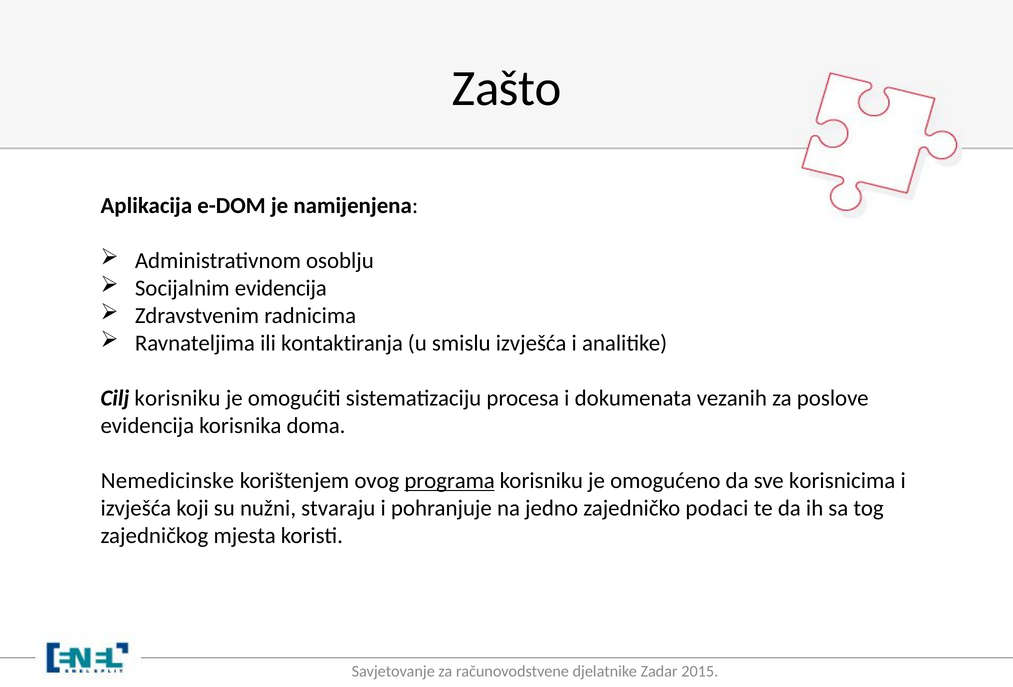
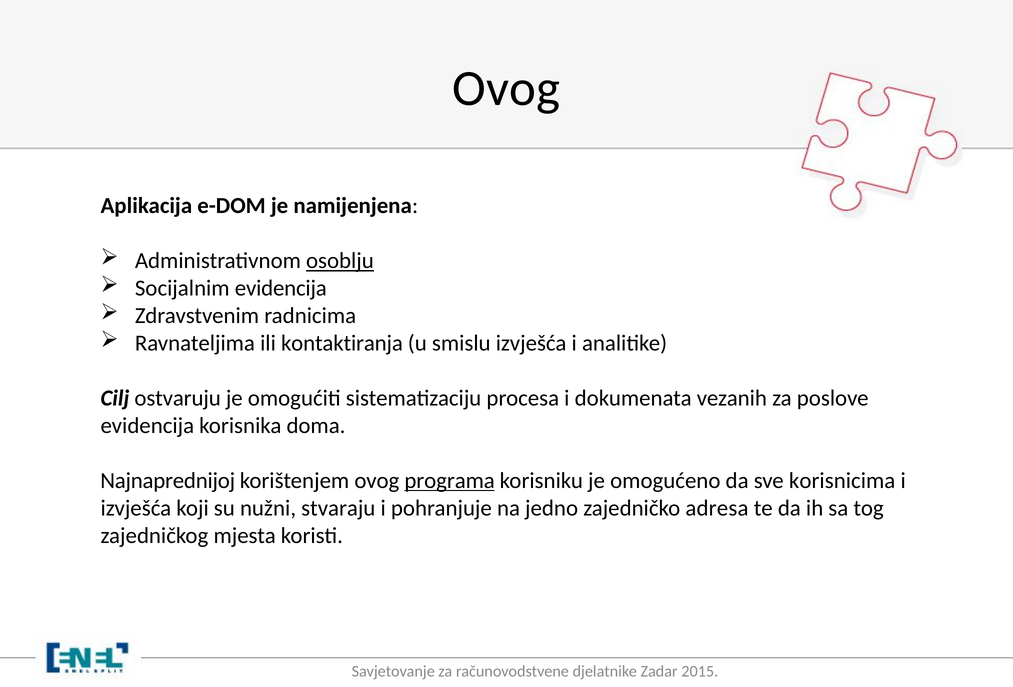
Zašto at (507, 88): Zašto -> Ovog
osoblju underline: none -> present
Cilj korisniku: korisniku -> ostvaruju
Nemedicinske: Nemedicinske -> Najnaprednijoj
podaci: podaci -> adresa
